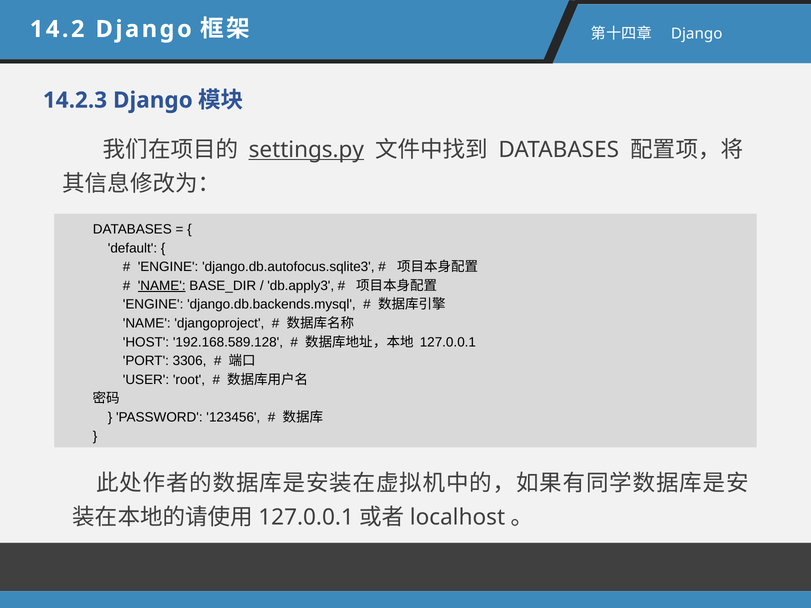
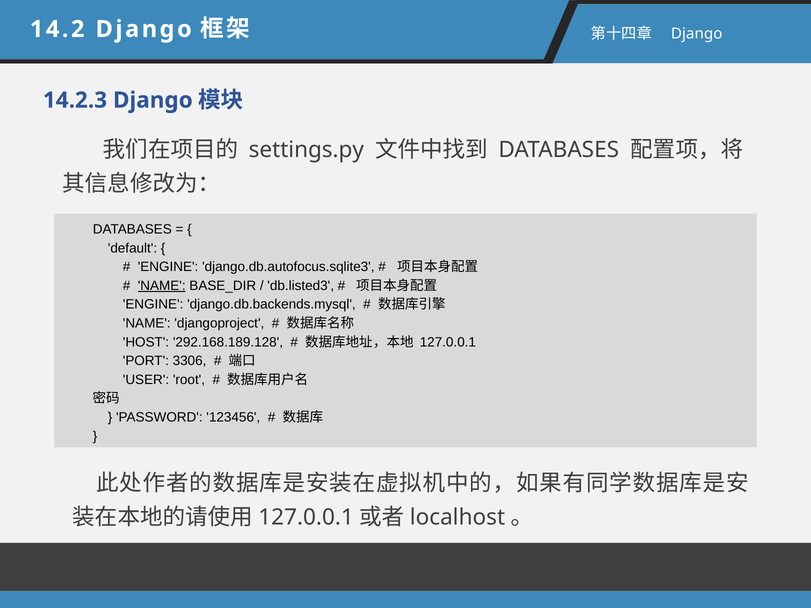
settings.py underline: present -> none
db.apply3: db.apply3 -> db.listed3
192.168.589.128: 192.168.589.128 -> 292.168.189.128
